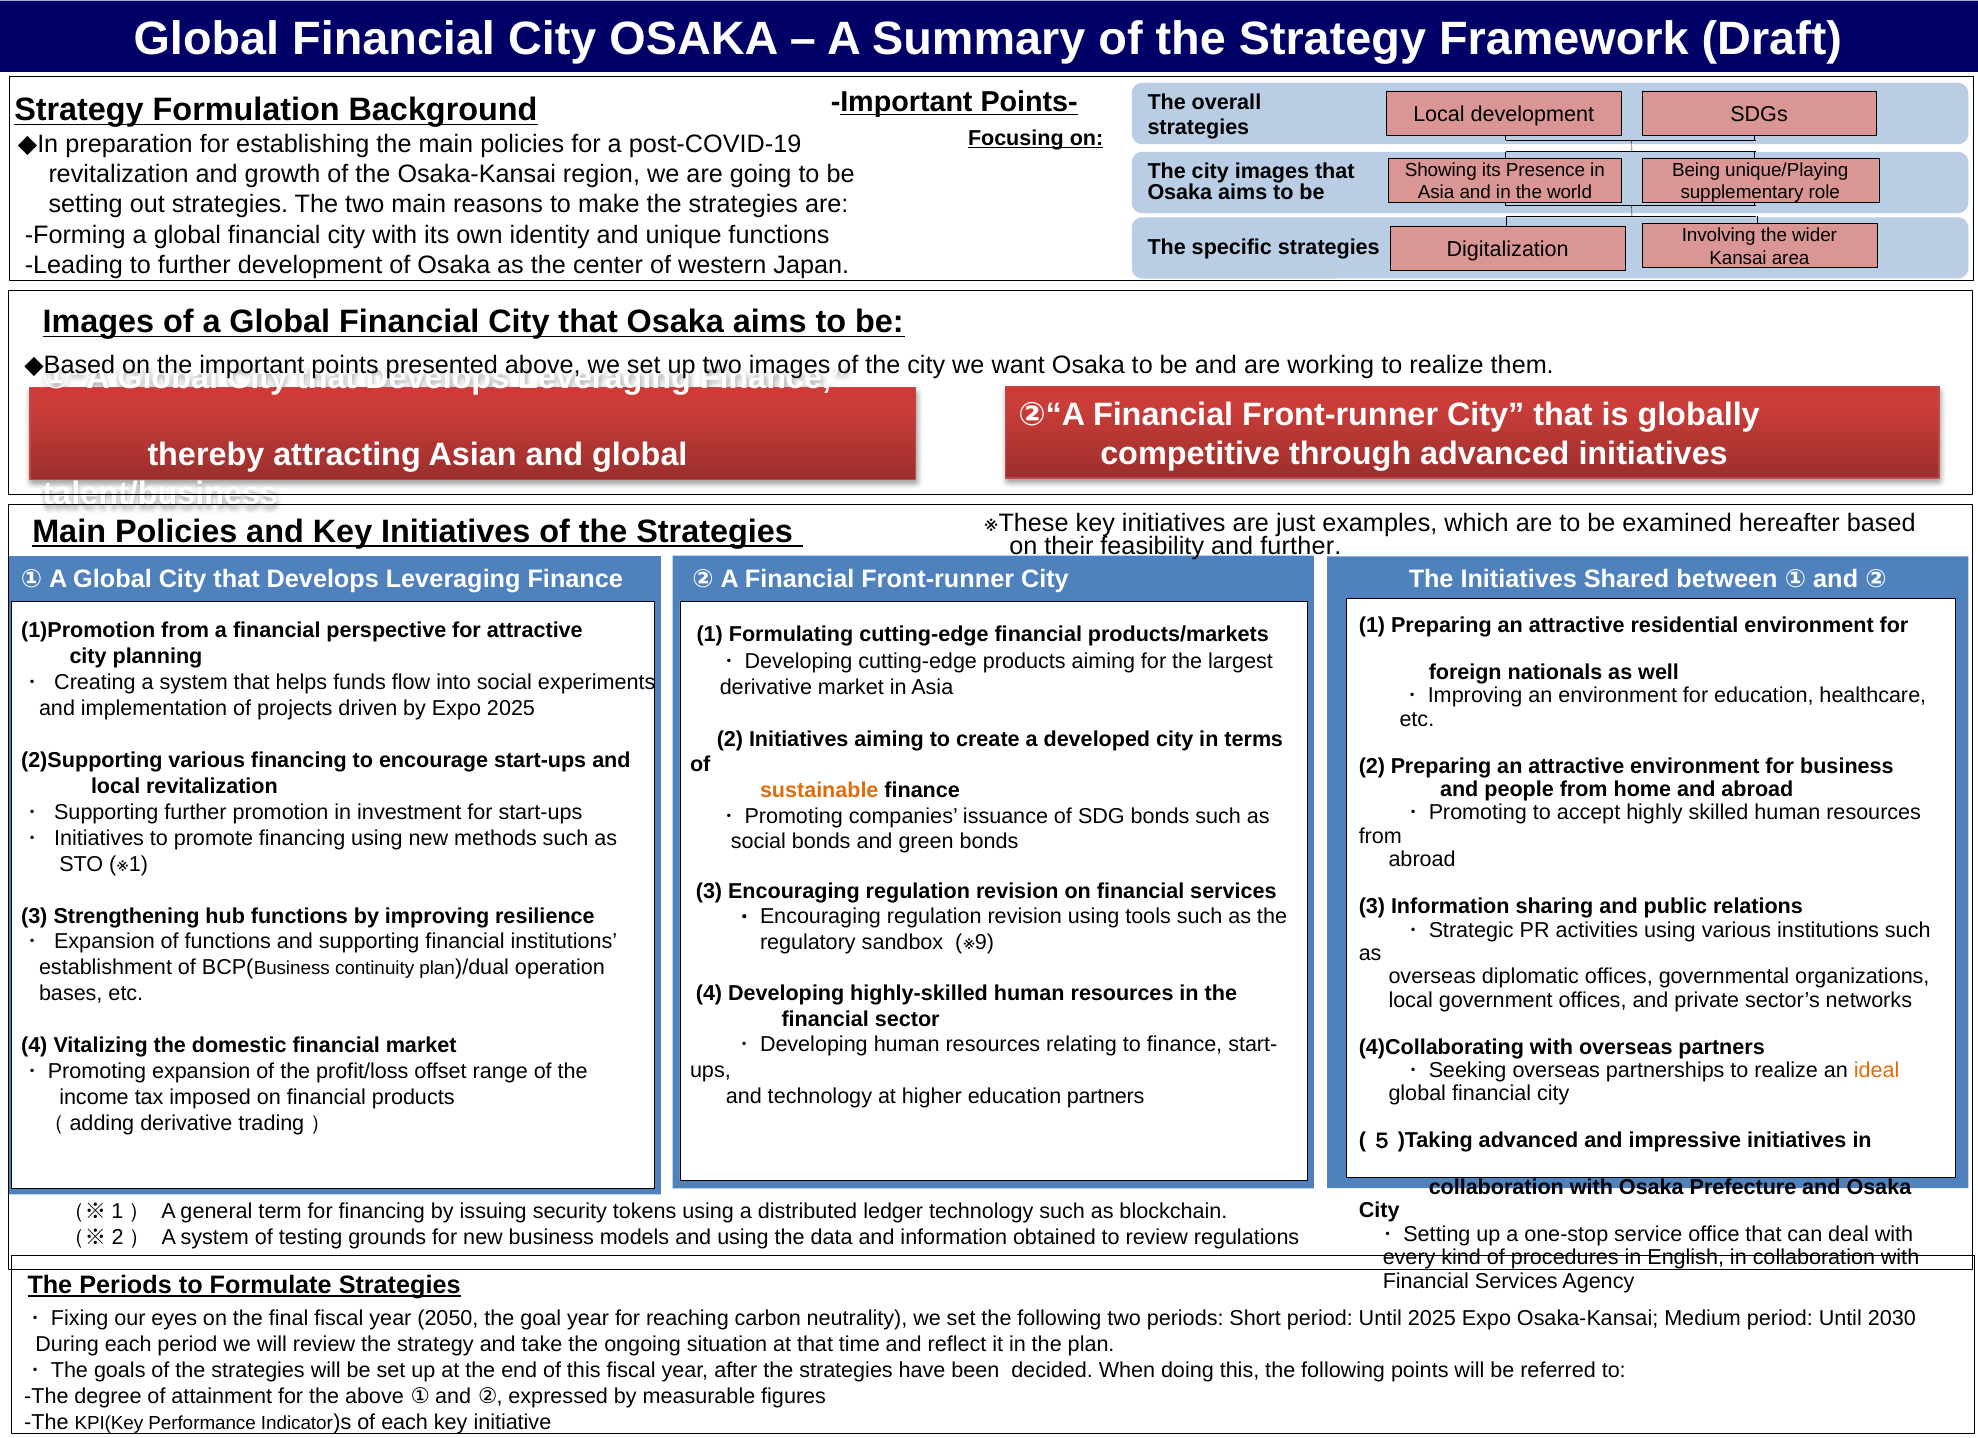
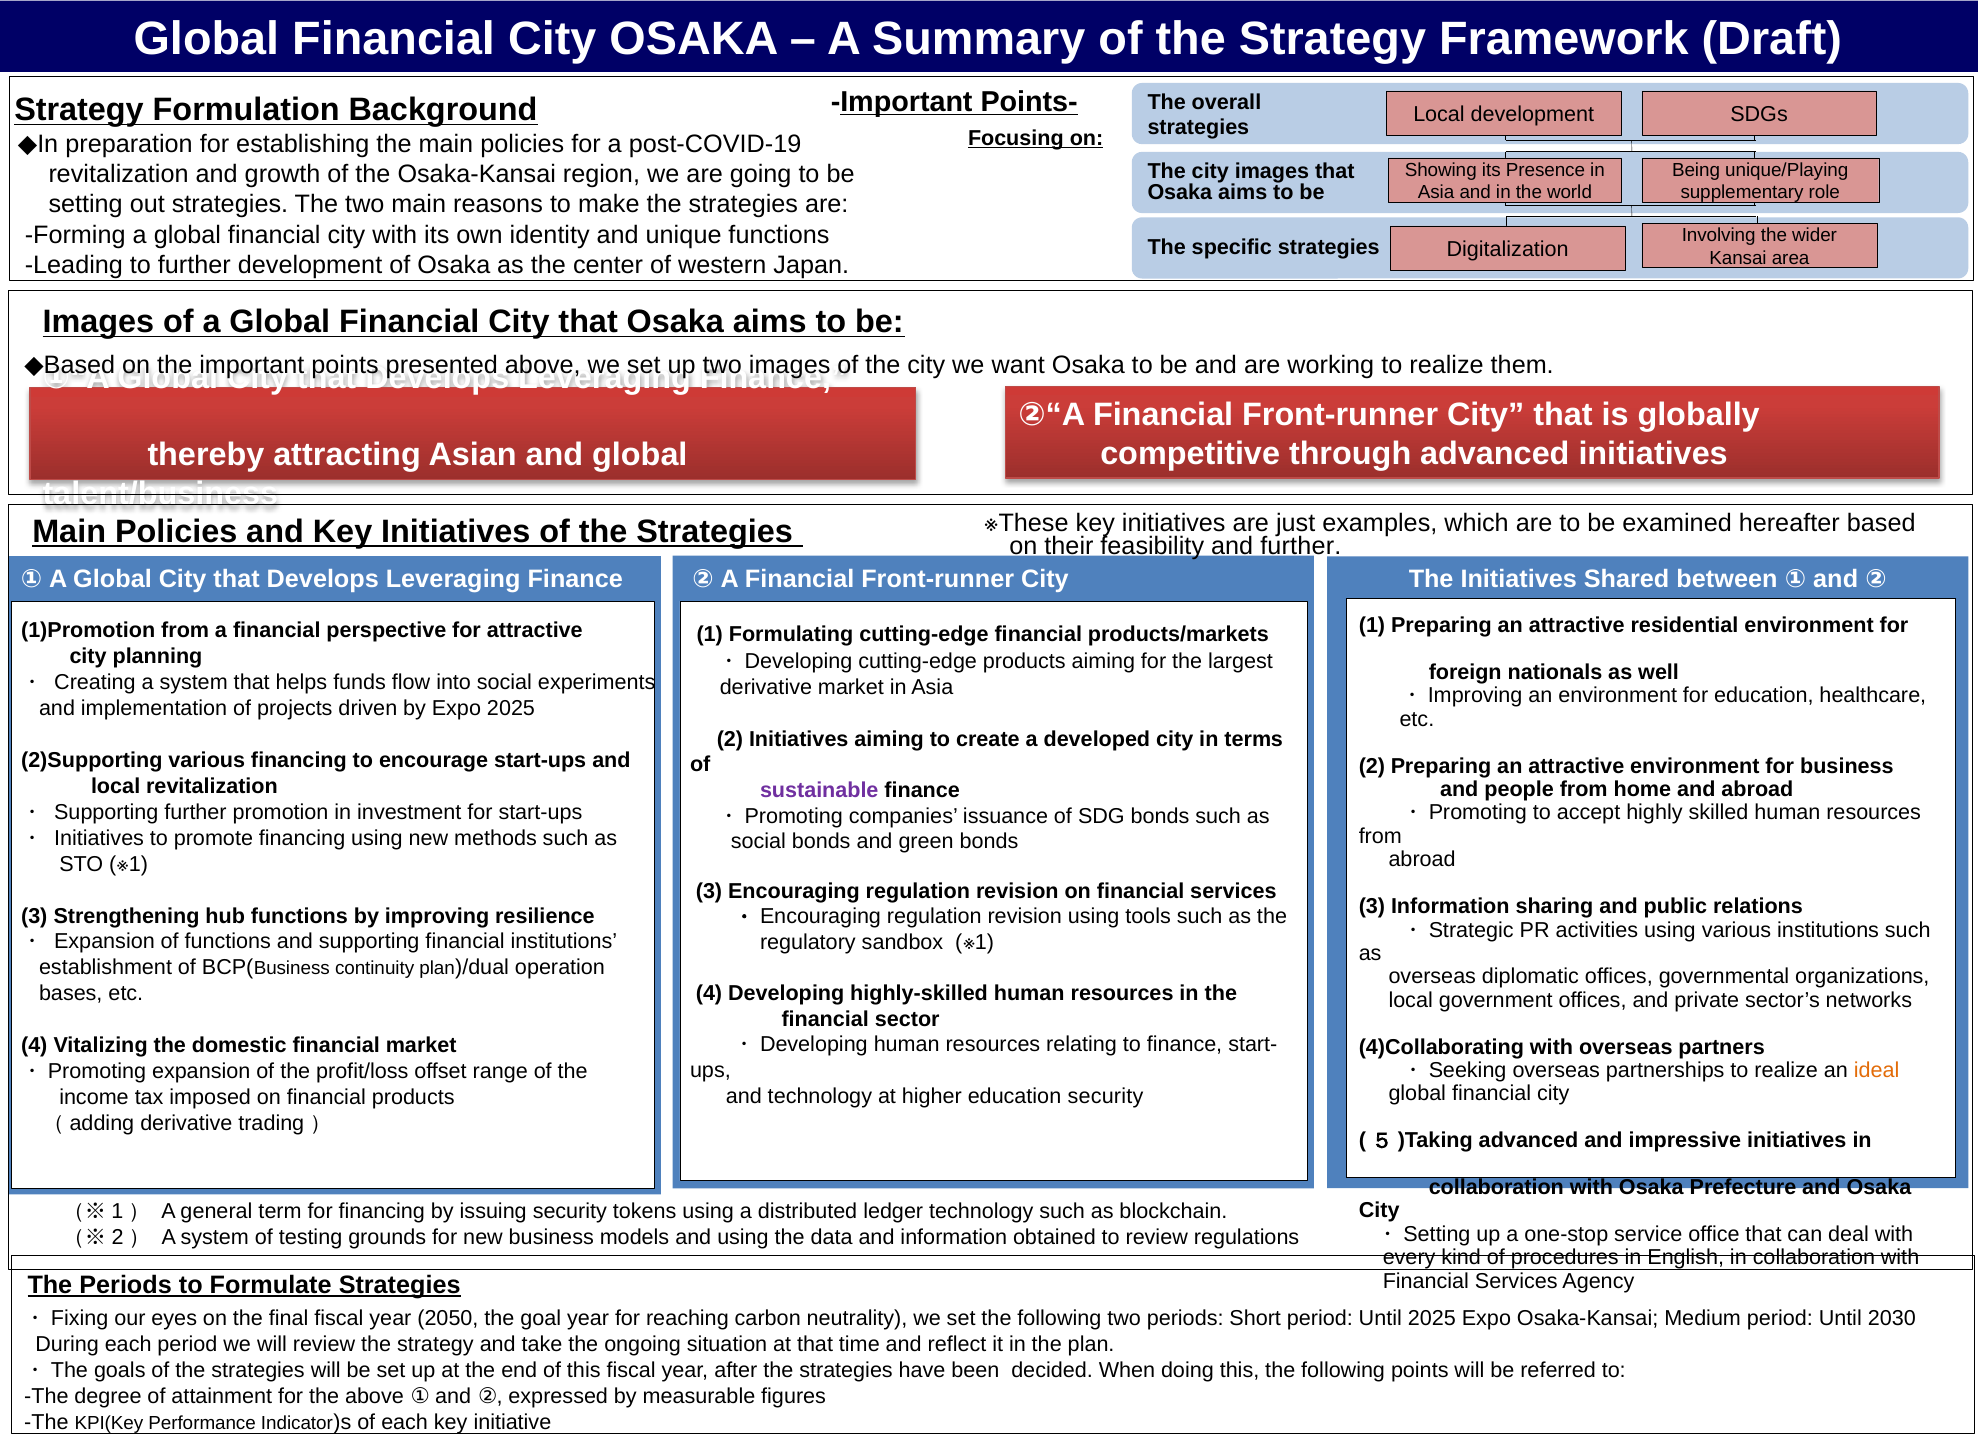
sustainable colour: orange -> purple
9 at (984, 942): 9 -> 1
education partners: partners -> security
